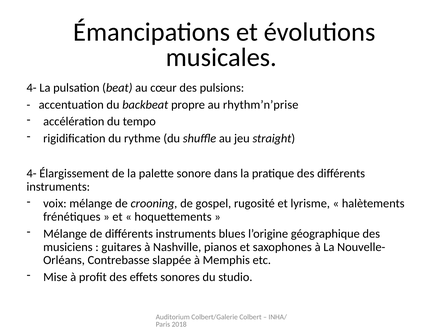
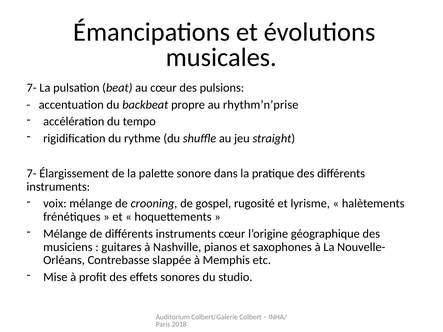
4- at (32, 88): 4- -> 7-
4- at (32, 174): 4- -> 7-
instruments blues: blues -> cœur
